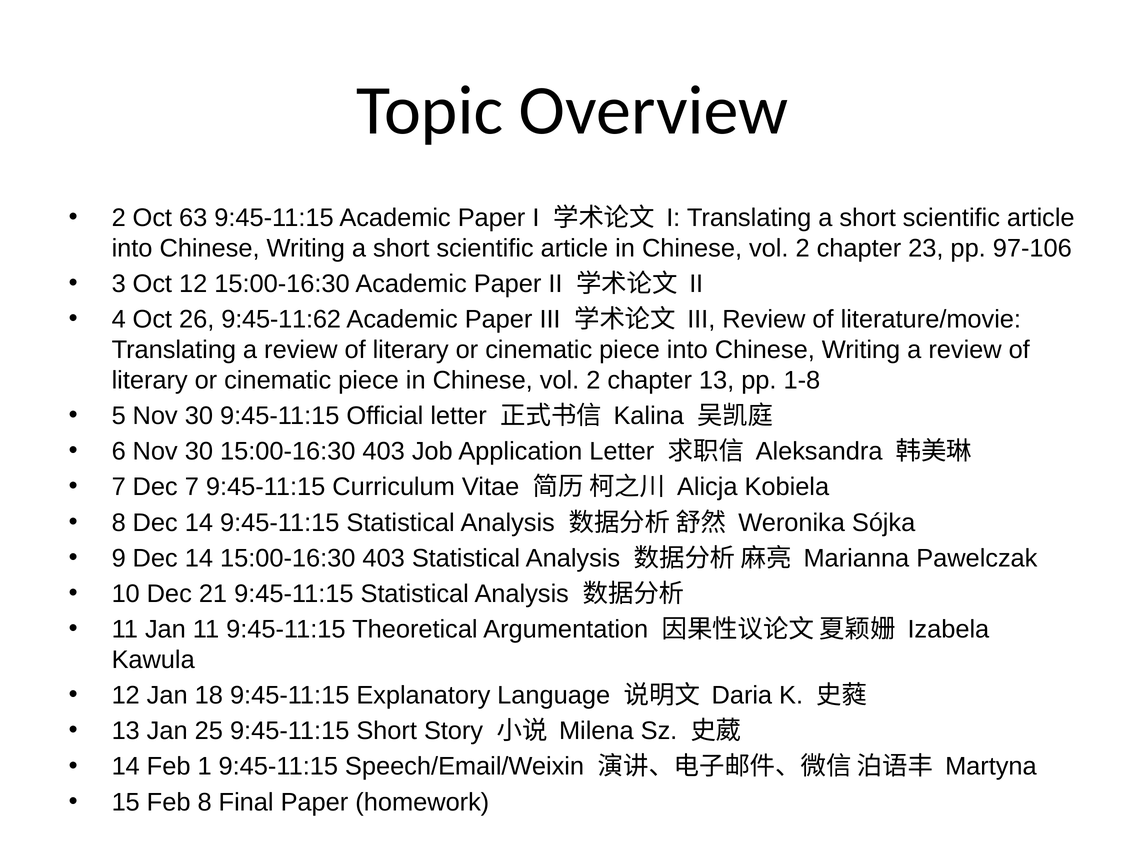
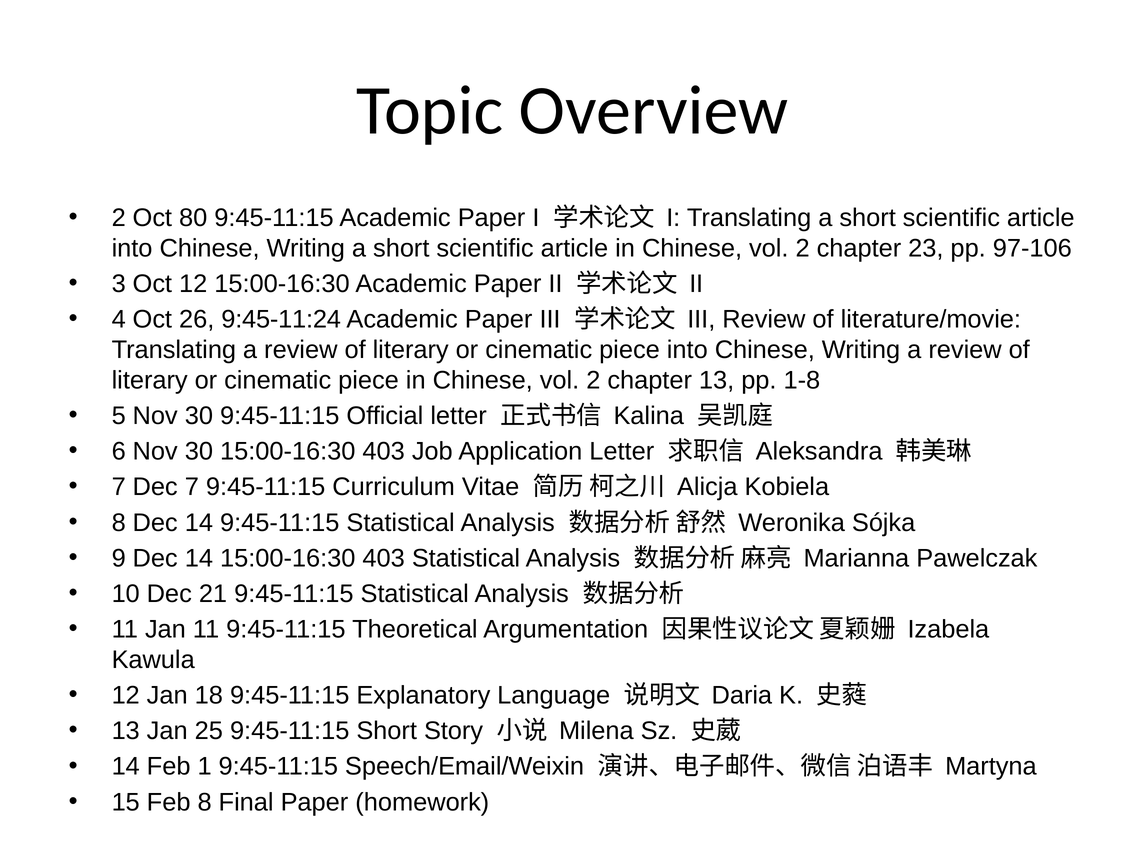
63: 63 -> 80
9:45-11:62: 9:45-11:62 -> 9:45-11:24
